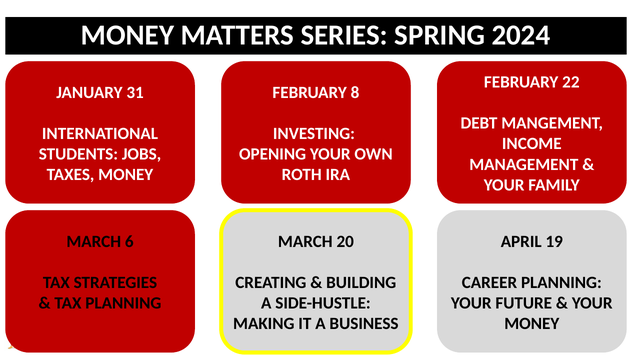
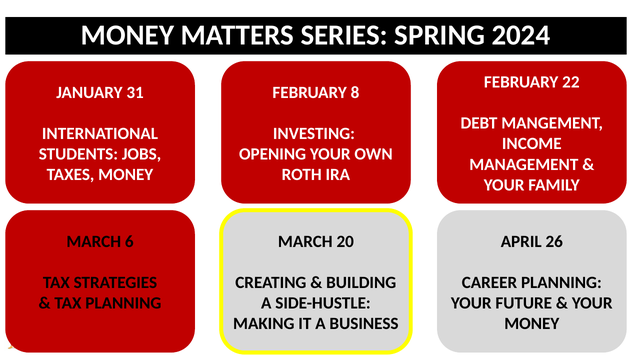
19: 19 -> 26
